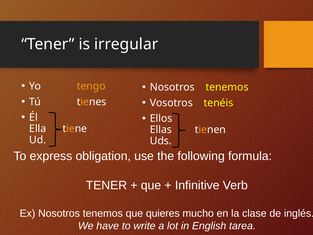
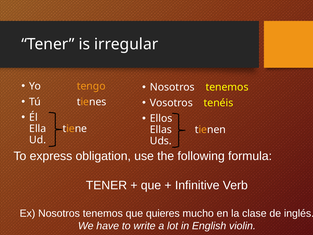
tarea: tarea -> violin
